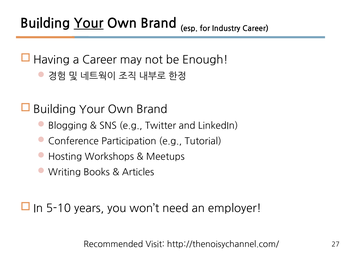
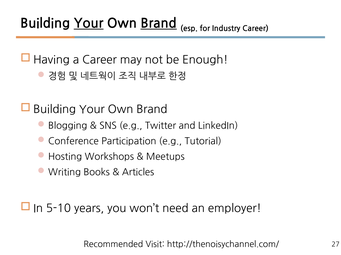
Brand at (159, 24) underline: none -> present
